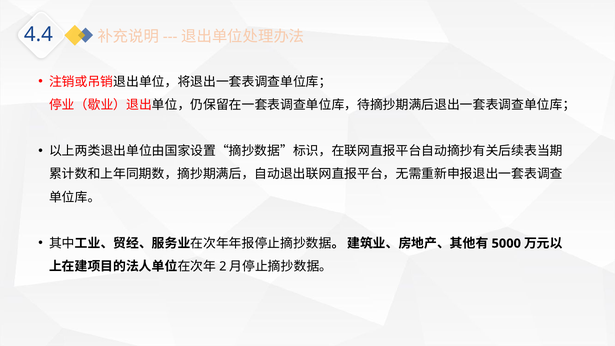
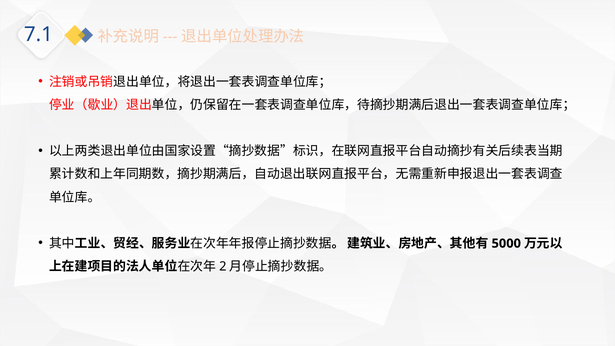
4.4: 4.4 -> 7.1
